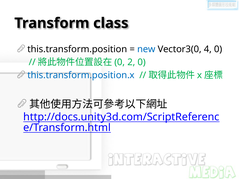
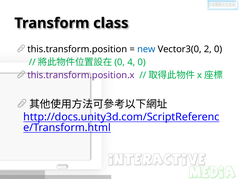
4: 4 -> 2
2: 2 -> 4
this.transform.position.x colour: blue -> purple
